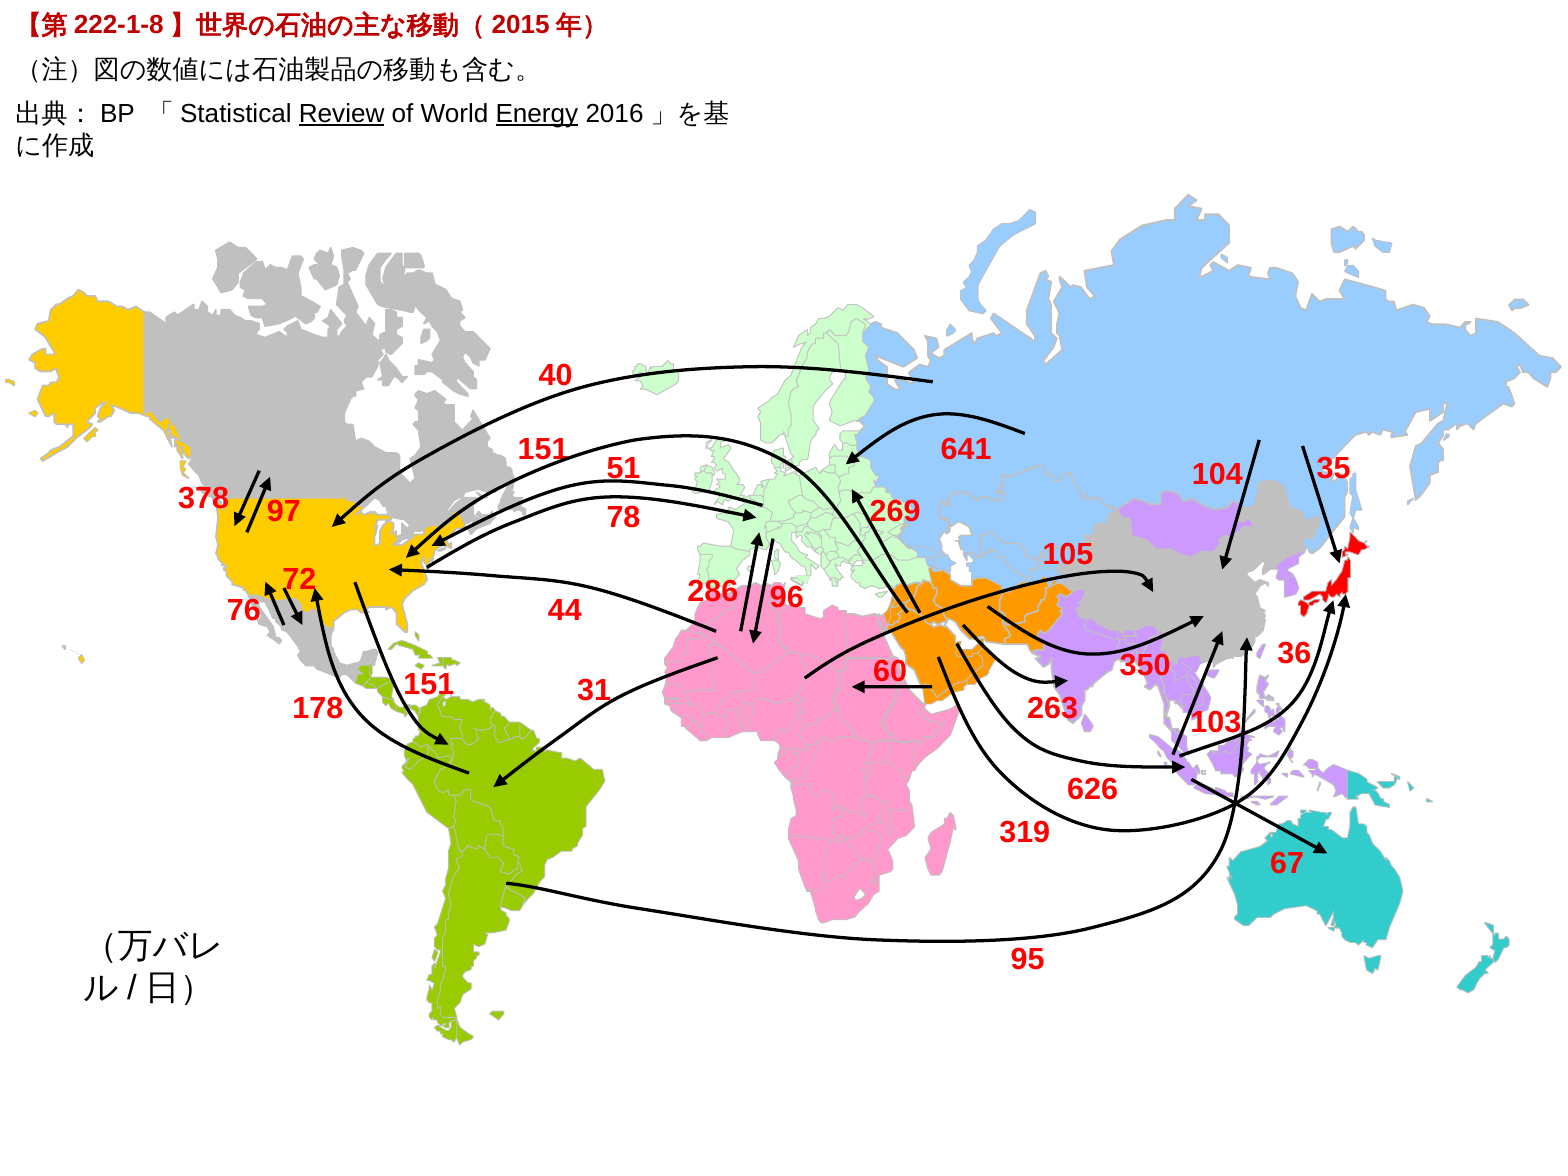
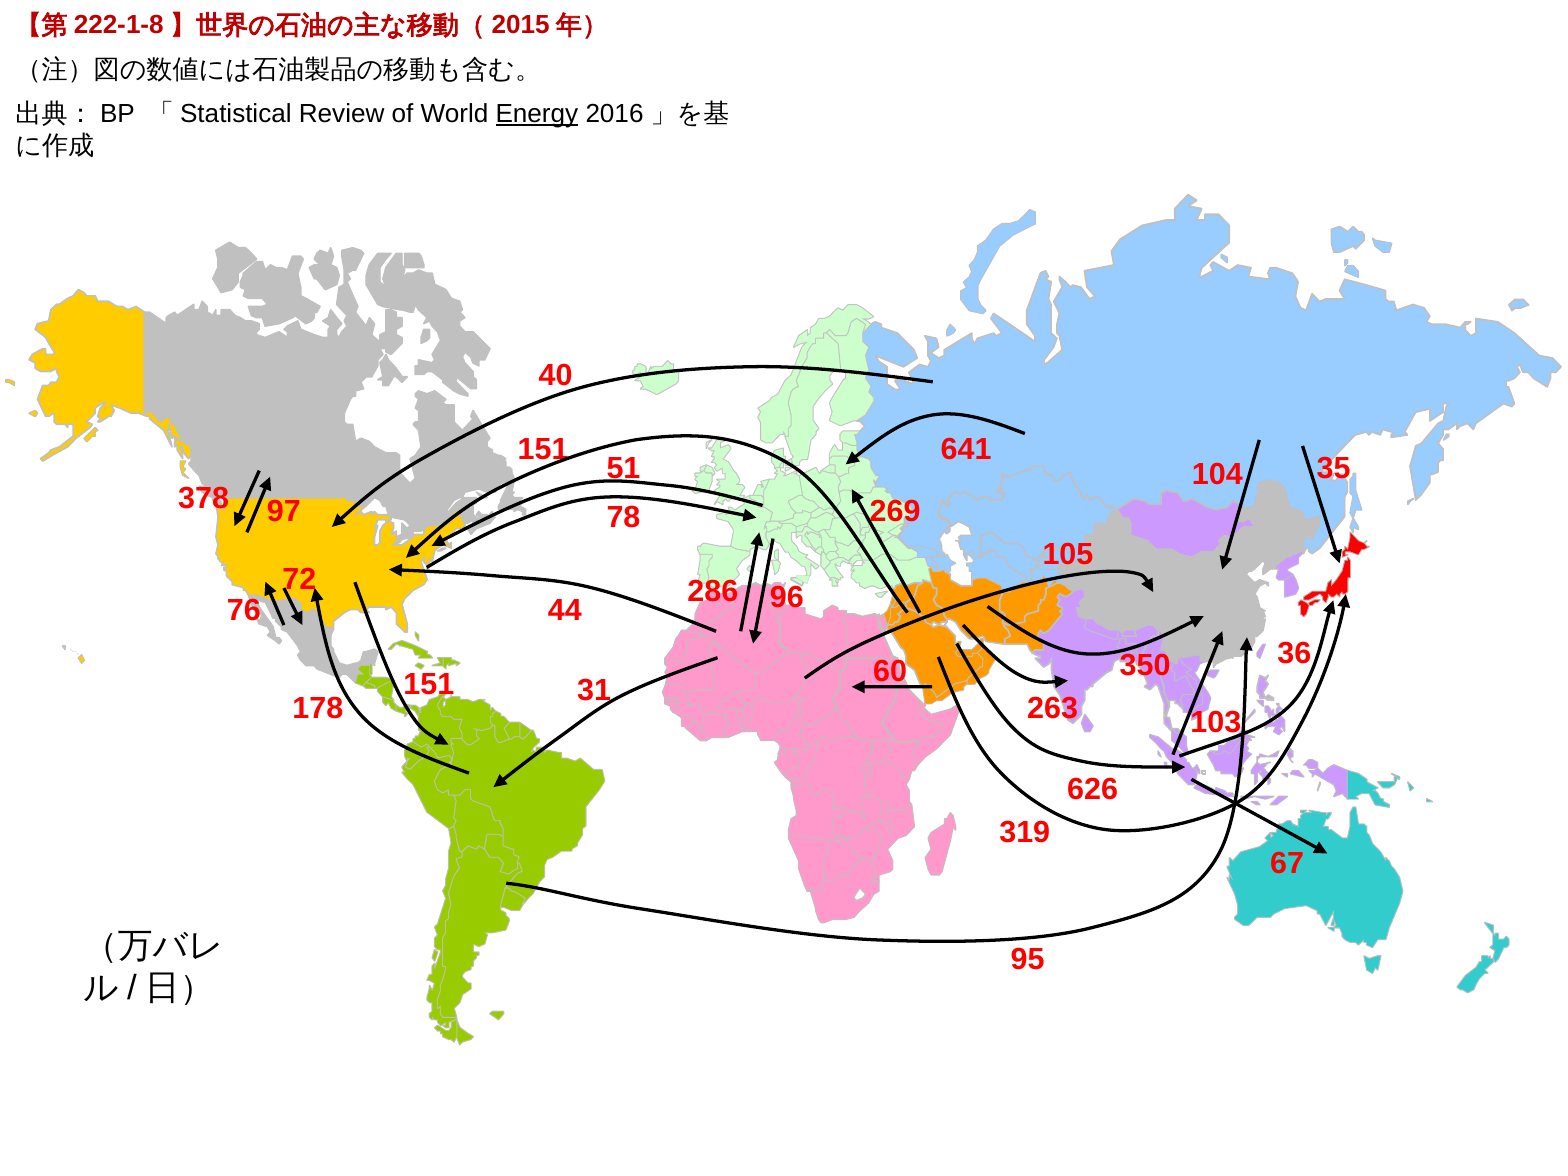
Review underline: present -> none
